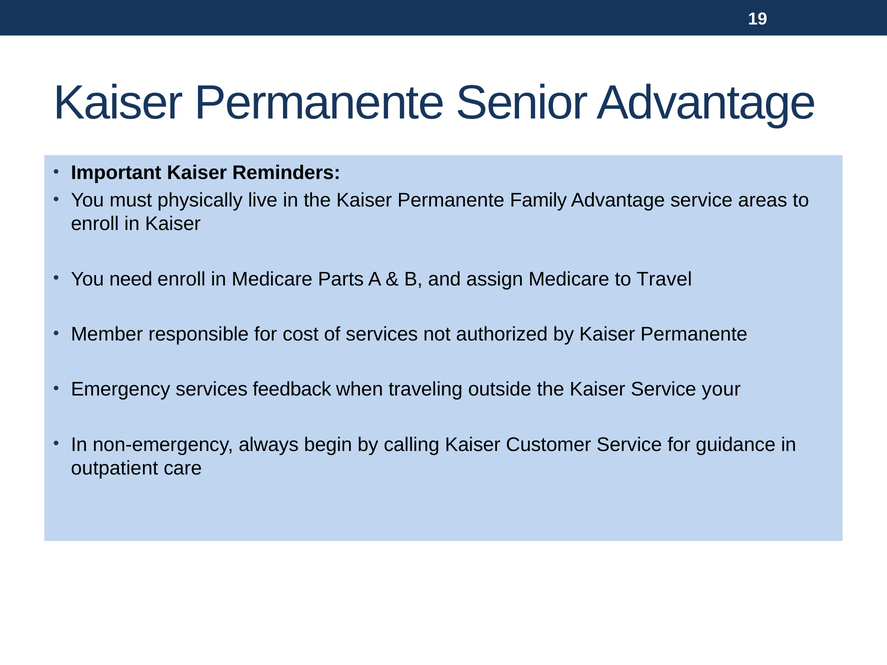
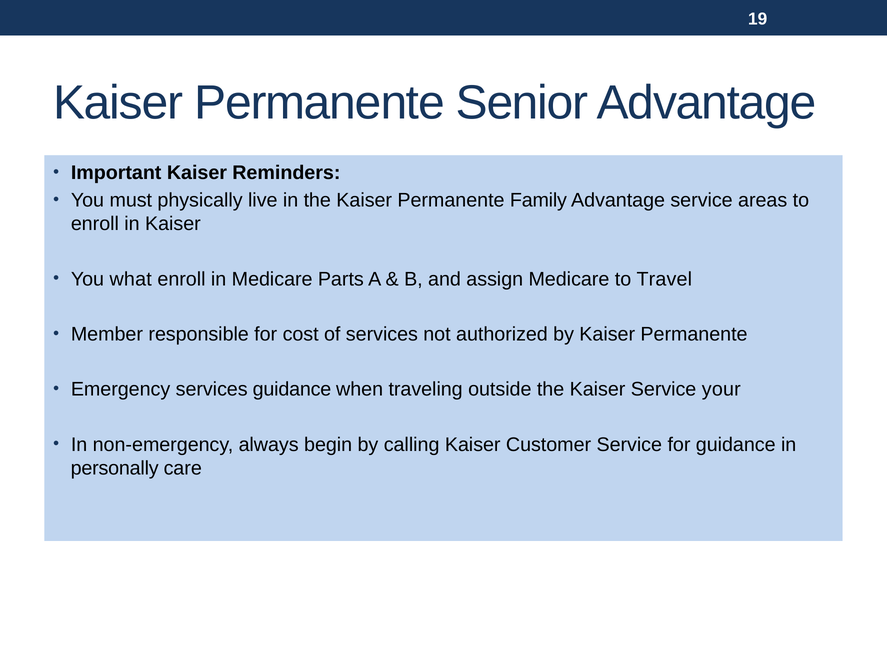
need: need -> what
services feedback: feedback -> guidance
outpatient: outpatient -> personally
